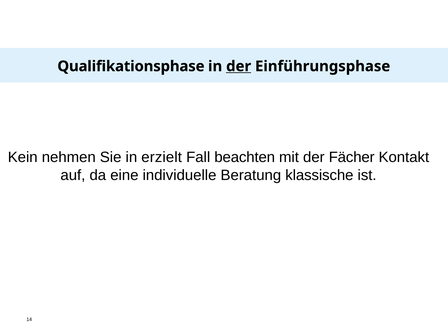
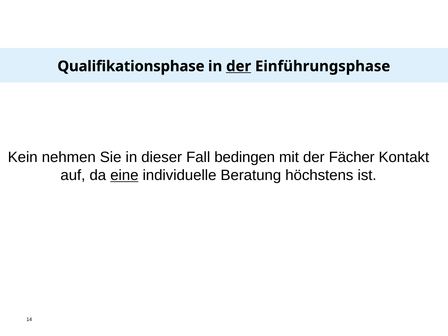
erzielt: erzielt -> dieser
beachten: beachten -> bedingen
eine underline: none -> present
klassische: klassische -> höchstens
